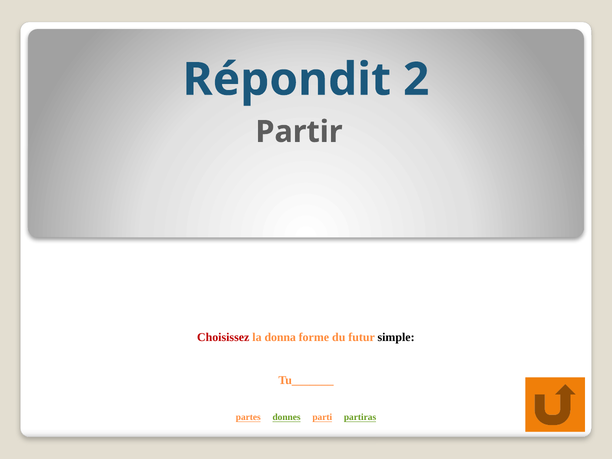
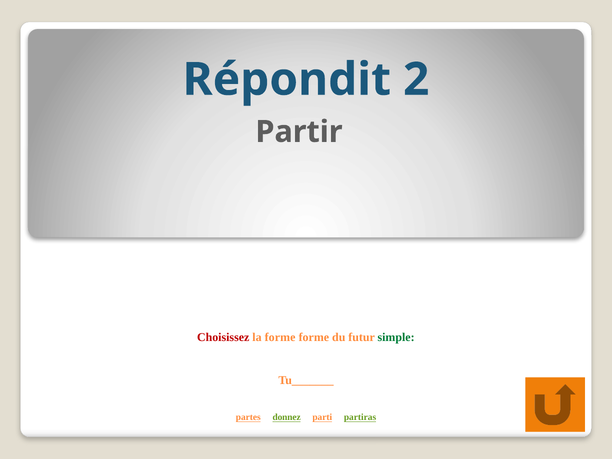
la donna: donna -> forme
simple colour: black -> green
donnes: donnes -> donnez
